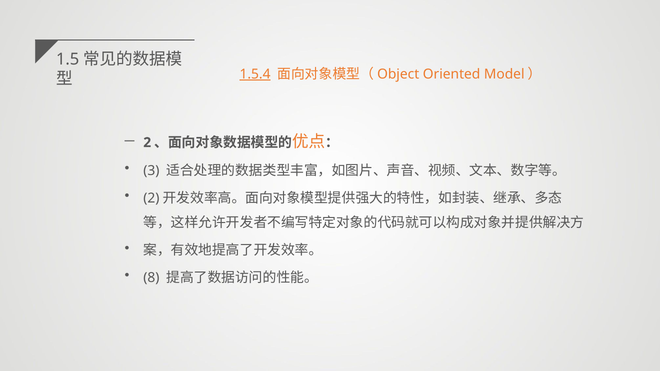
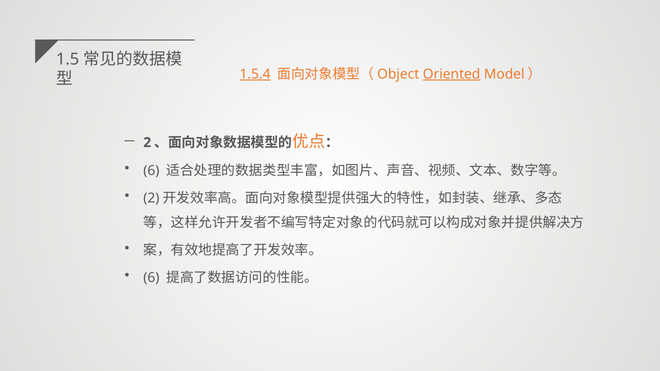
Oriented underline: none -> present
3 at (151, 171): 3 -> 6
8 at (151, 278): 8 -> 6
